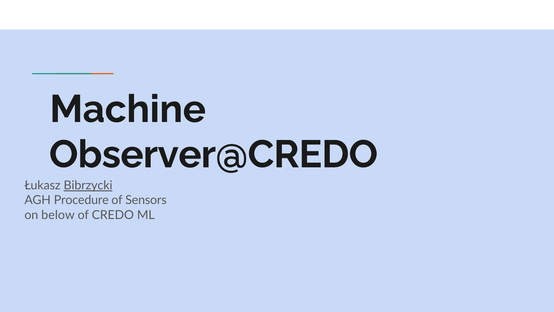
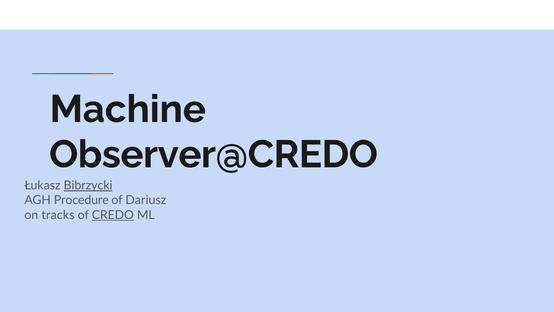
Sensors: Sensors -> Dariusz
below: below -> tracks
CREDO underline: none -> present
